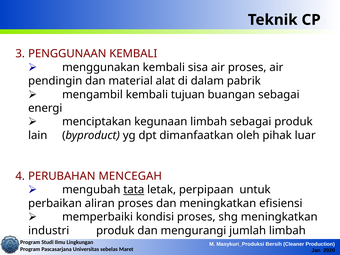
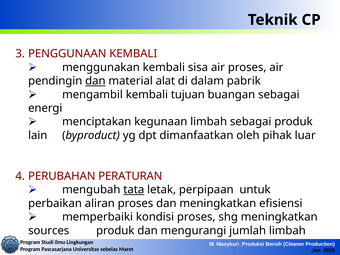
dan at (95, 81) underline: none -> present
MENCEGAH: MENCEGAH -> PERATURAN
industri: industri -> sources
